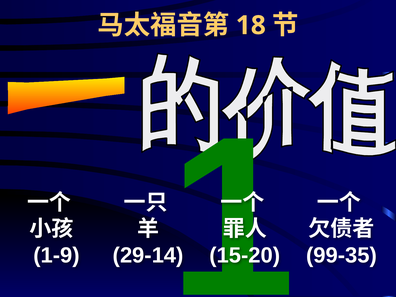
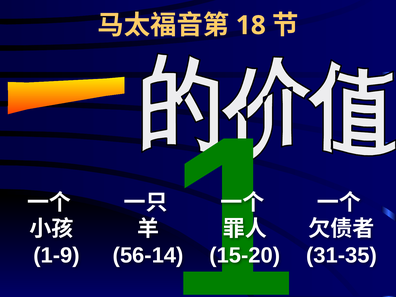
29-14: 29-14 -> 56-14
99-35: 99-35 -> 31-35
